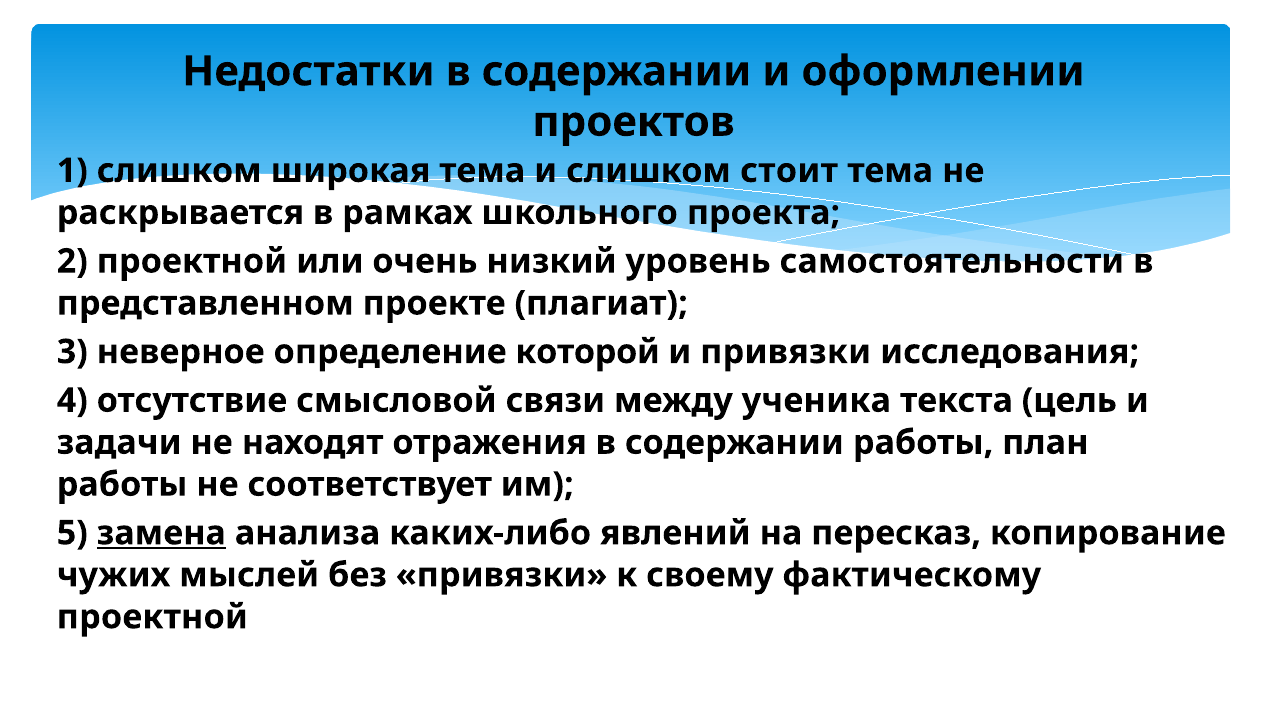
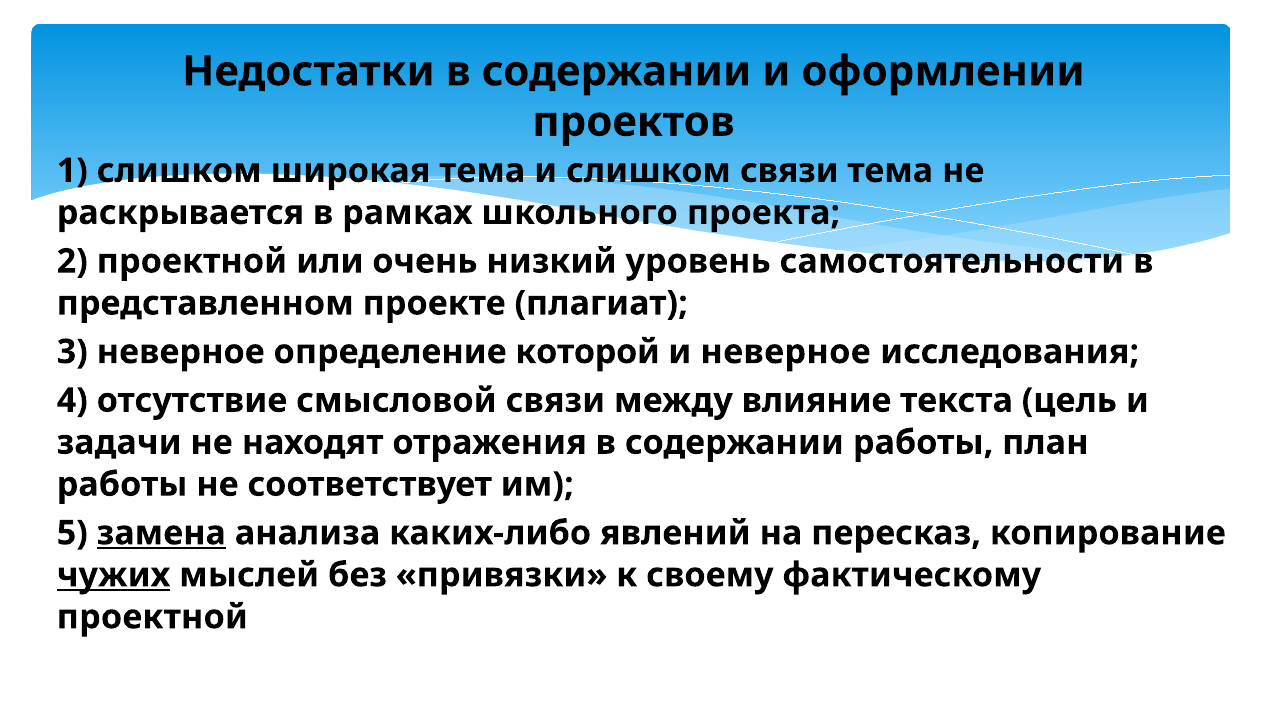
слишком стоит: стоит -> связи
и привязки: привязки -> неверное
ученика: ученика -> влияние
чужих underline: none -> present
